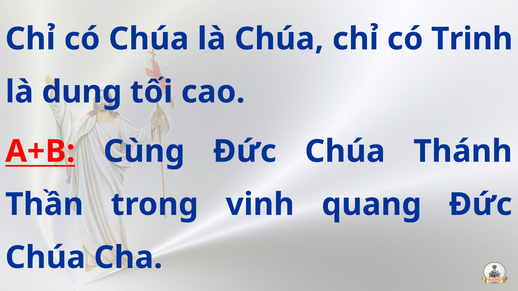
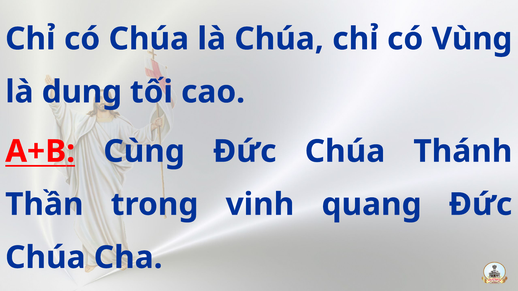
Trinh: Trinh -> Vùng
